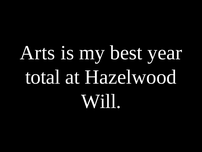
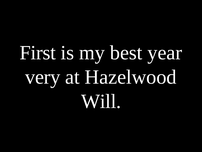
Arts: Arts -> First
total: total -> very
